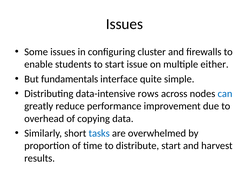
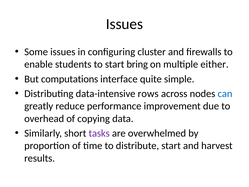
issue: issue -> bring
fundamentals: fundamentals -> computations
tasks colour: blue -> purple
